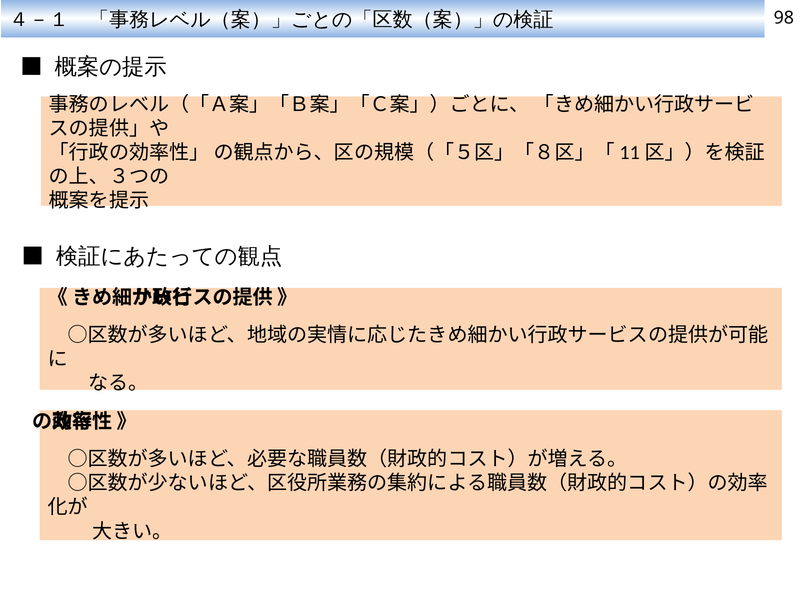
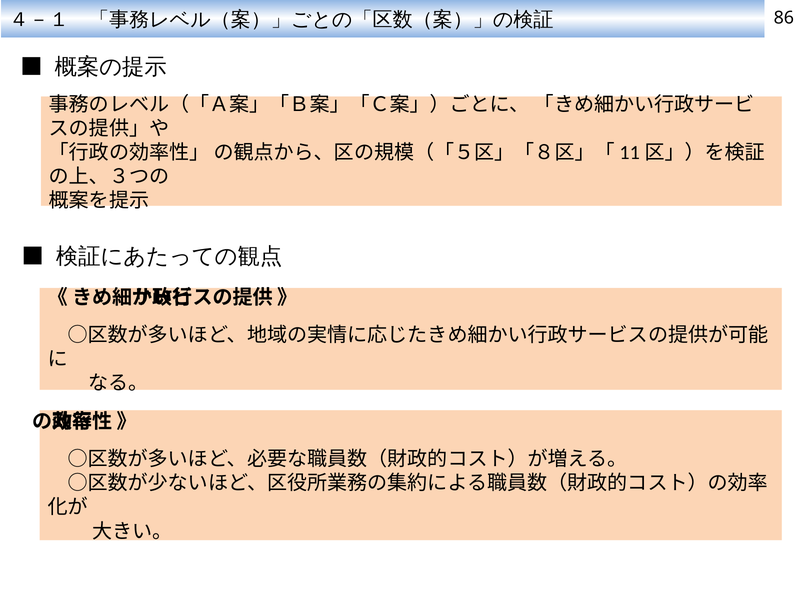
98: 98 -> 86
